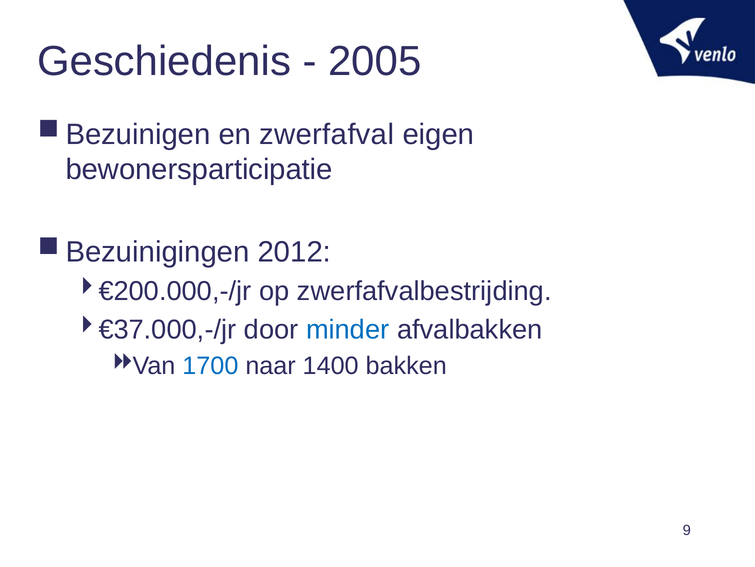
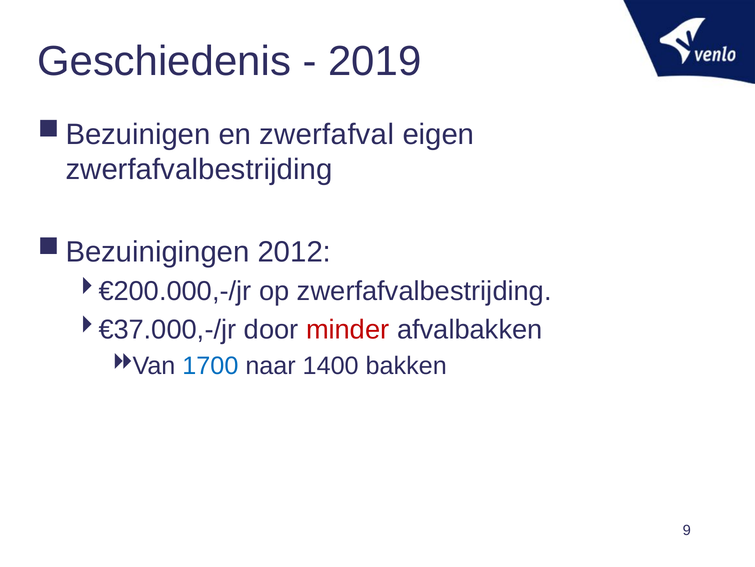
2005: 2005 -> 2019
bewonersparticipatie at (199, 169): bewonersparticipatie -> zwerfafvalbestrijding
minder colour: blue -> red
